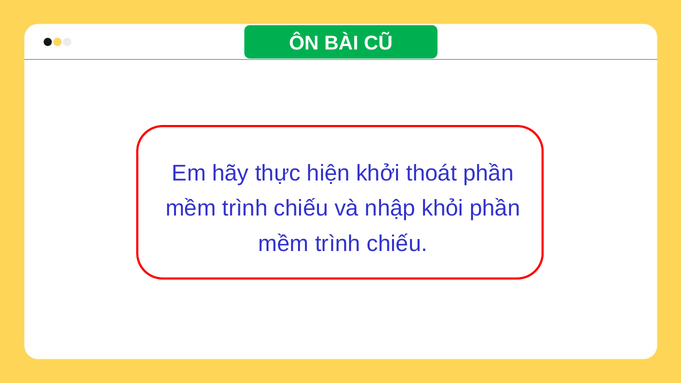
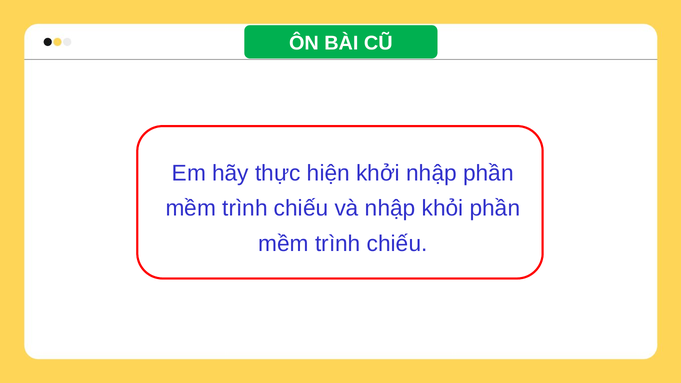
khởi thoát: thoát -> nhập
